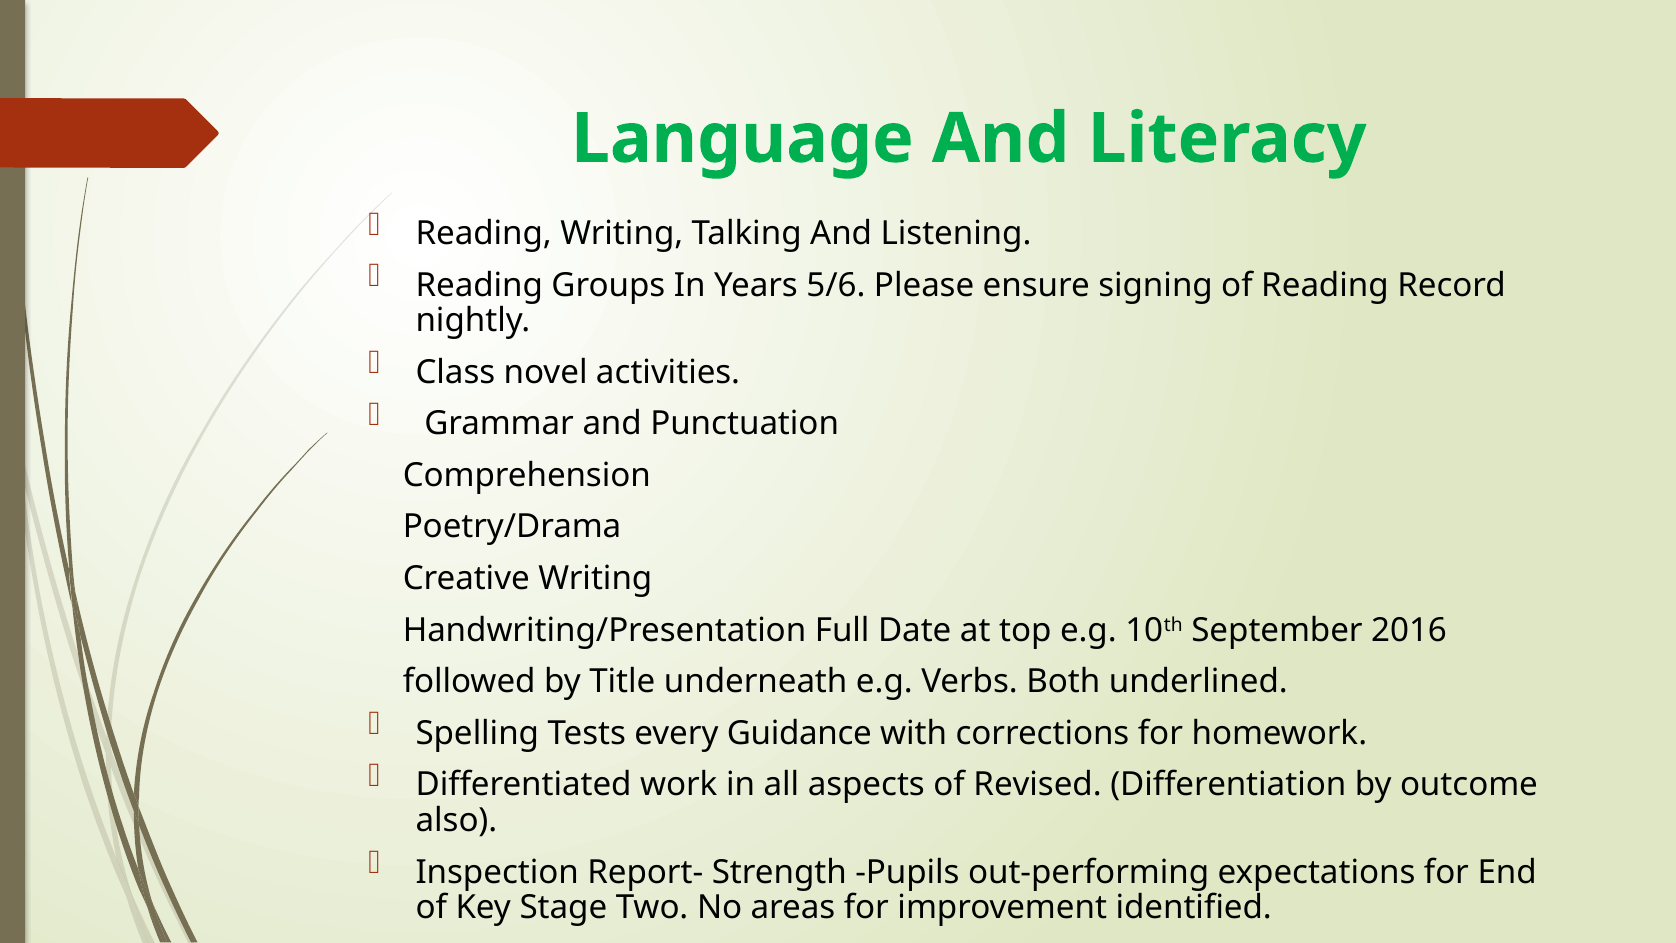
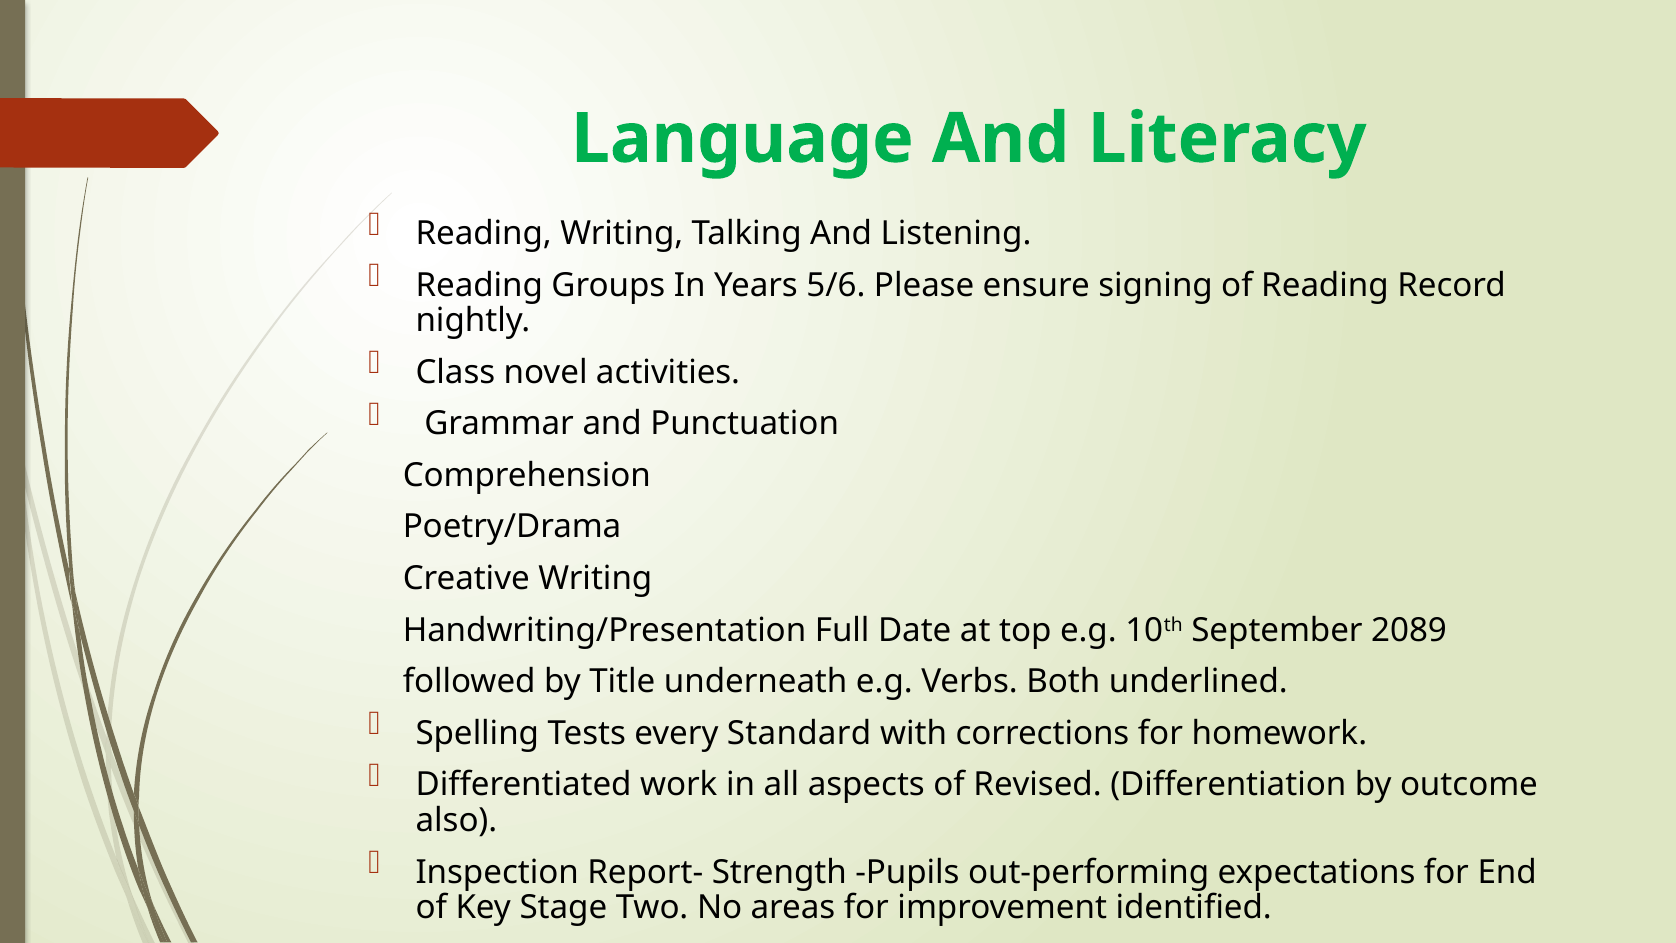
2016: 2016 -> 2089
Guidance: Guidance -> Standard
